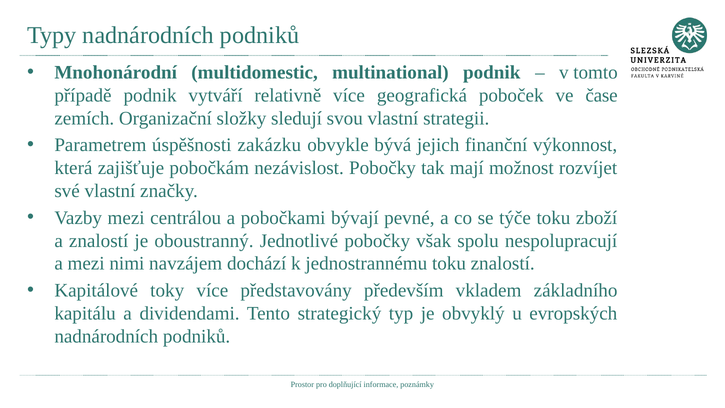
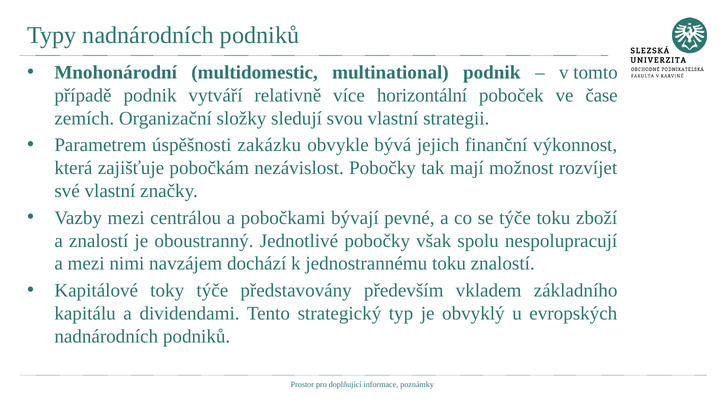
geografická: geografická -> horizontální
toky více: více -> týče
